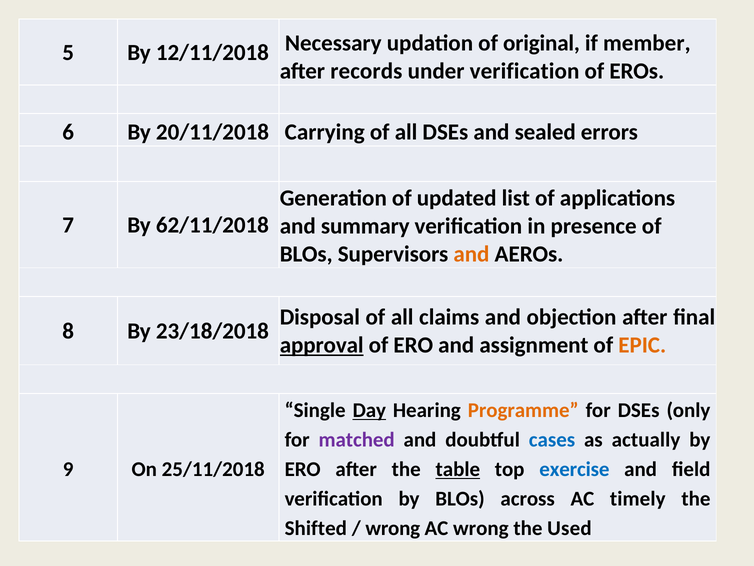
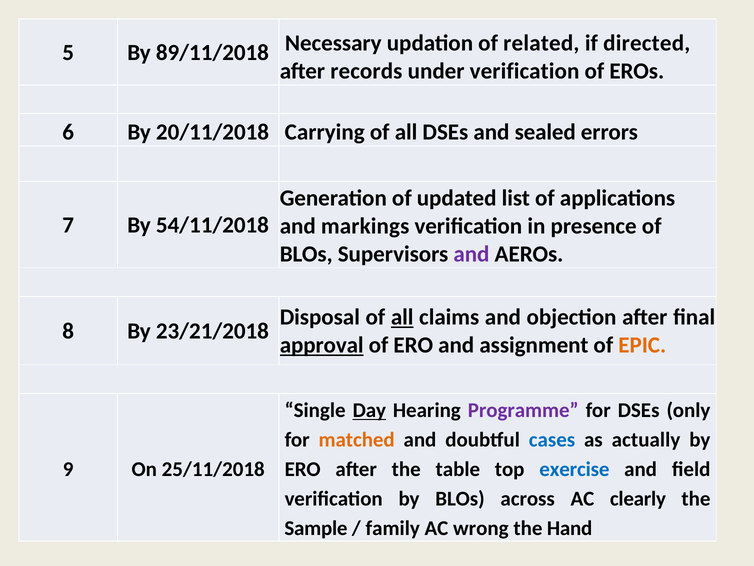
12/11/2018: 12/11/2018 -> 89/11/2018
original: original -> related
member: member -> directed
62/11/2018: 62/11/2018 -> 54/11/2018
summary: summary -> markings
and at (471, 254) colour: orange -> purple
all at (402, 317) underline: none -> present
23/18/2018: 23/18/2018 -> 23/21/2018
Programme colour: orange -> purple
matched colour: purple -> orange
table underline: present -> none
timely: timely -> clearly
Shifted: Shifted -> Sample
wrong at (393, 528): wrong -> family
Used: Used -> Hand
